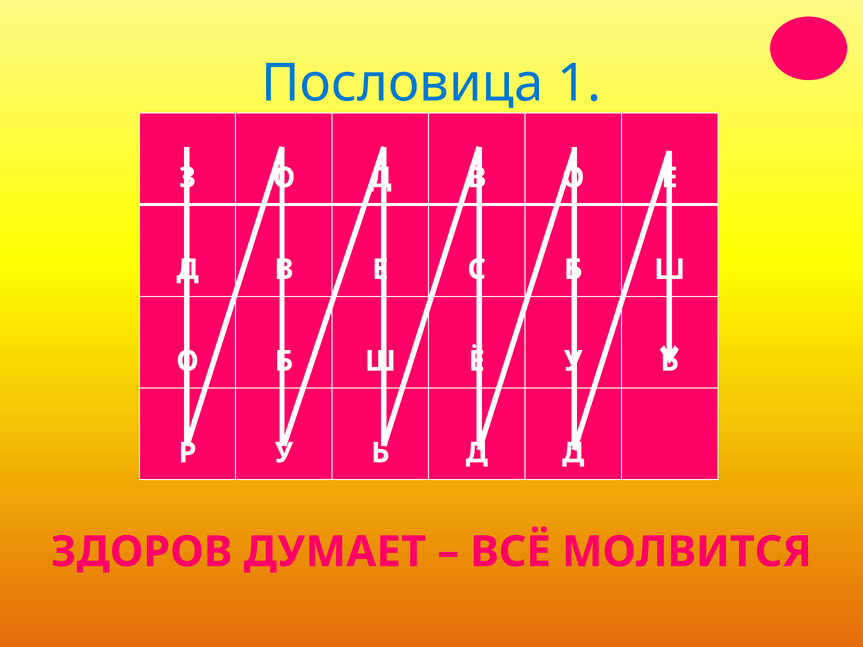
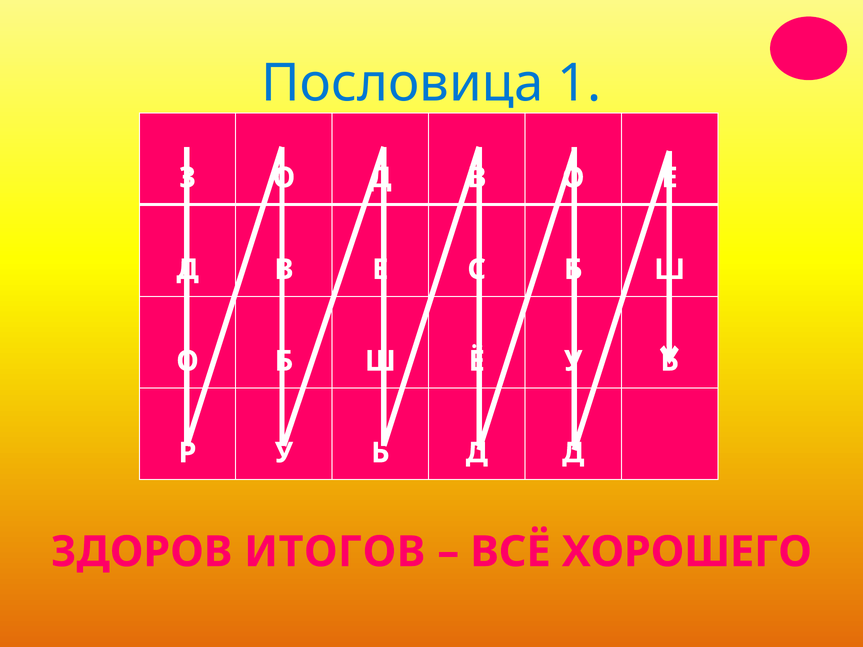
ДУМАЕТ: ДУМАЕТ -> ИТОГОВ
МОЛВИТСЯ: МОЛВИТСЯ -> ХОРОШЕГО
